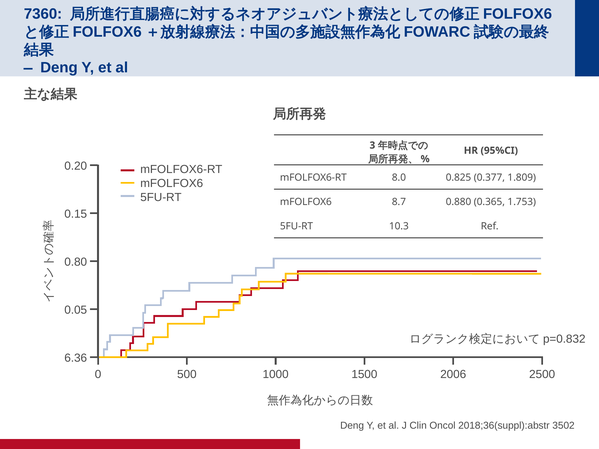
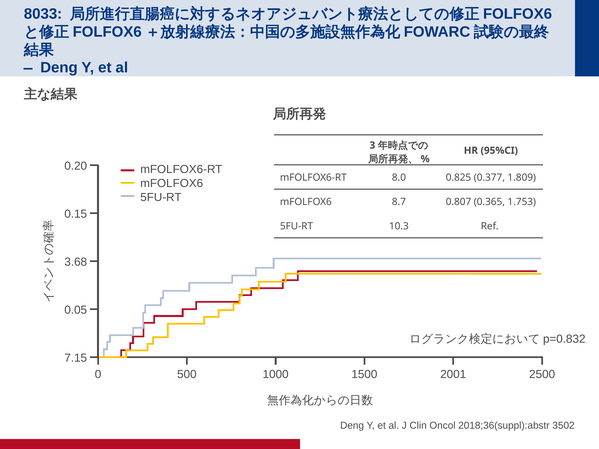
7360: 7360 -> 8033
0.880: 0.880 -> 0.807
0.80: 0.80 -> 3.68
6.36: 6.36 -> 7.15
2006: 2006 -> 2001
